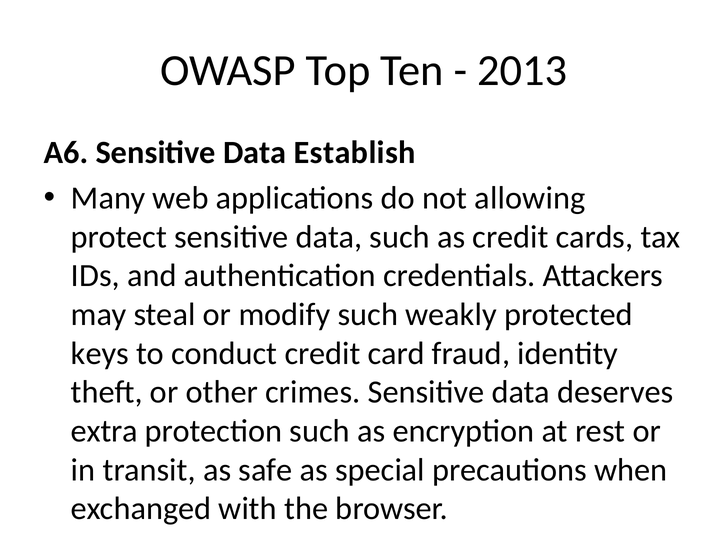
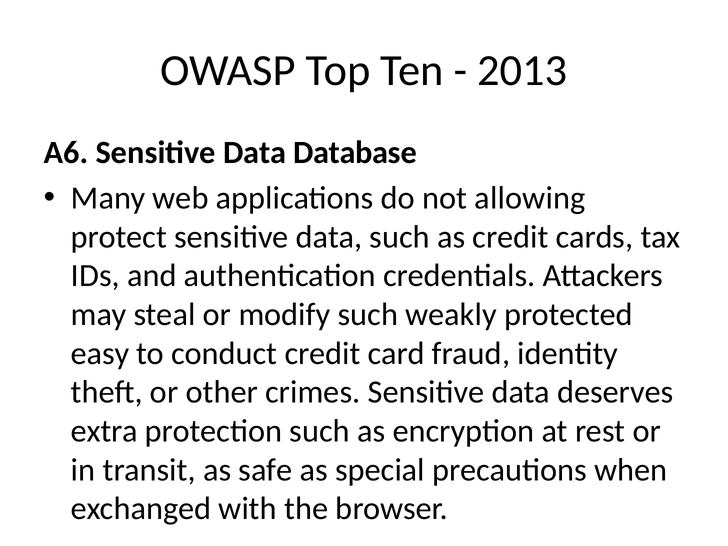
Establish: Establish -> Database
keys: keys -> easy
